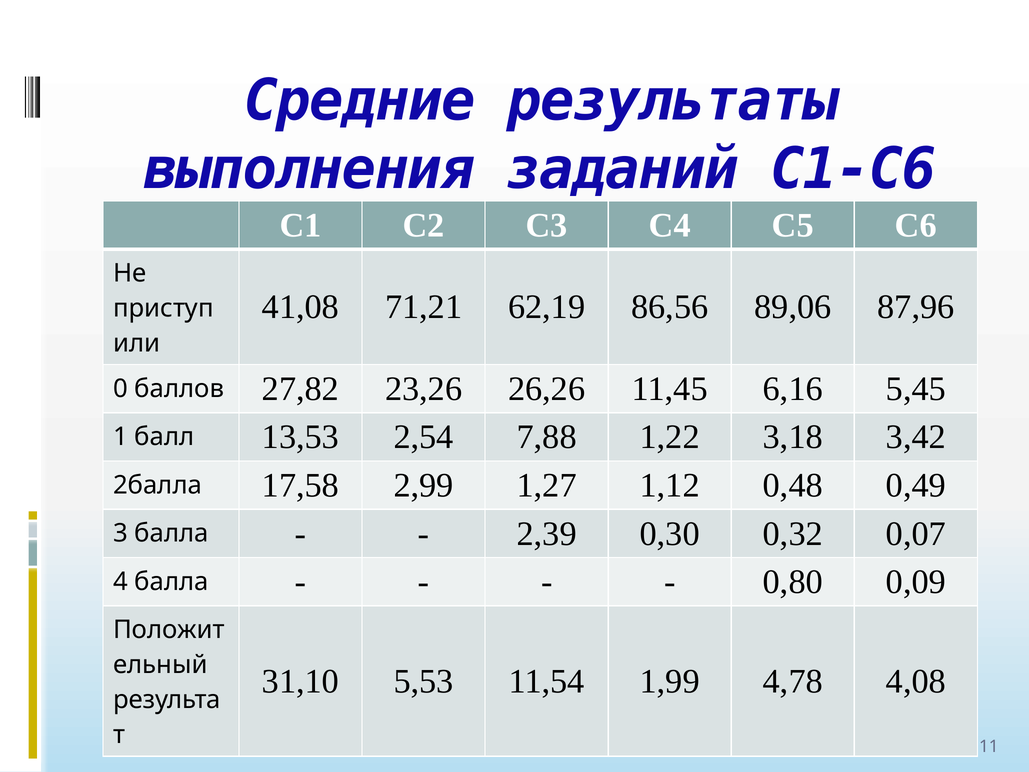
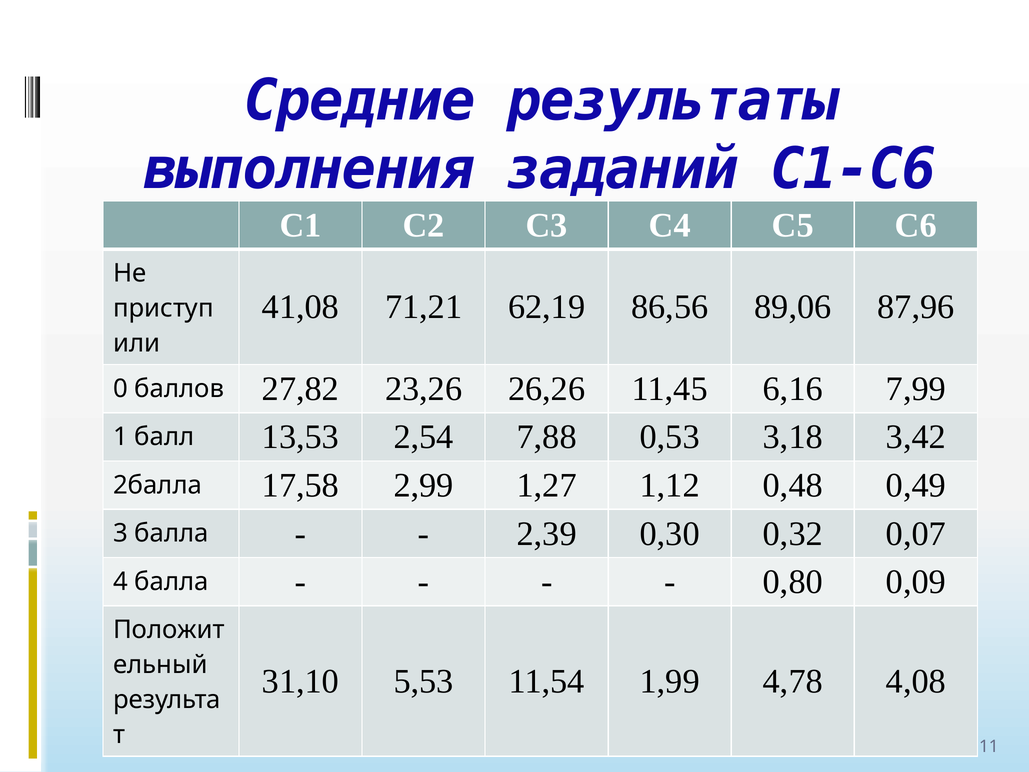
5,45: 5,45 -> 7,99
1,22: 1,22 -> 0,53
